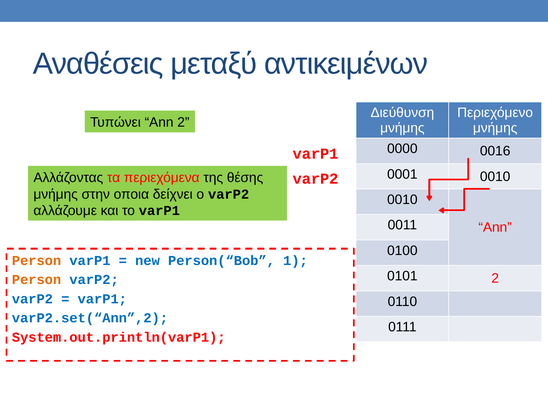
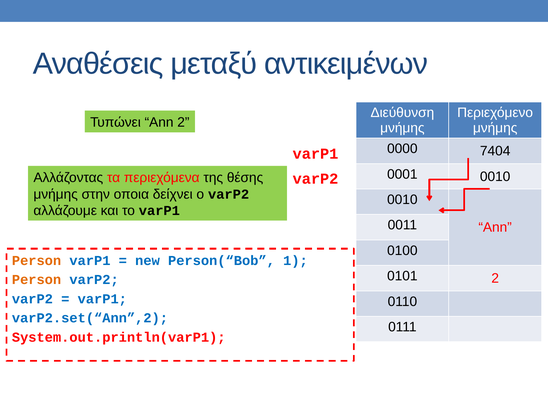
0016: 0016 -> 7404
